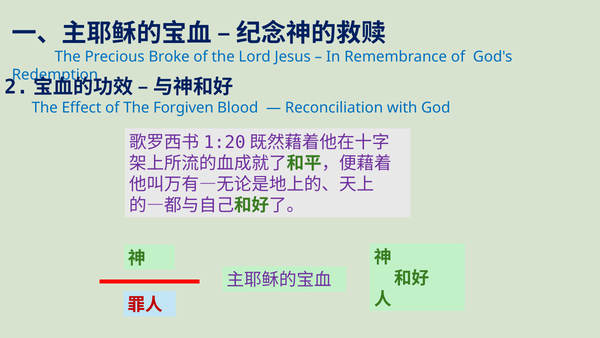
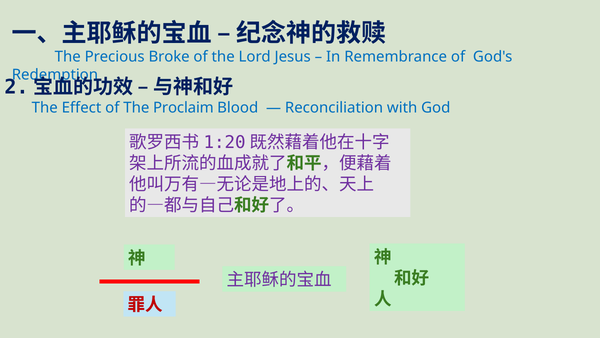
Forgiven: Forgiven -> Proclaim
